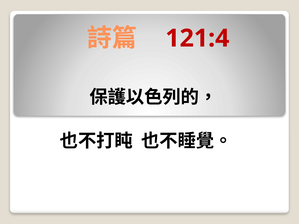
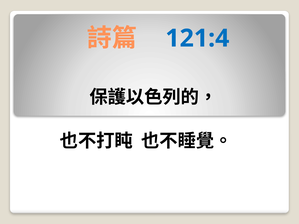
121:4 colour: red -> blue
